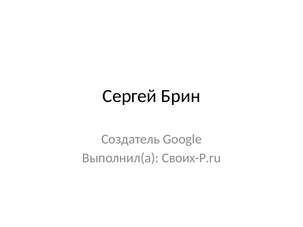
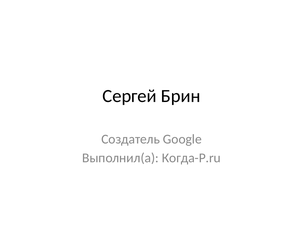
Своих-P.ru: Своих-P.ru -> Когда-P.ru
